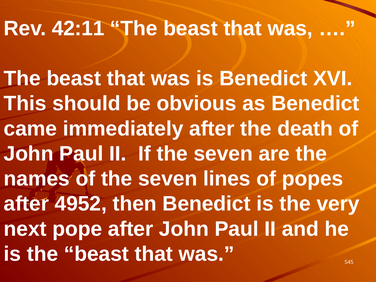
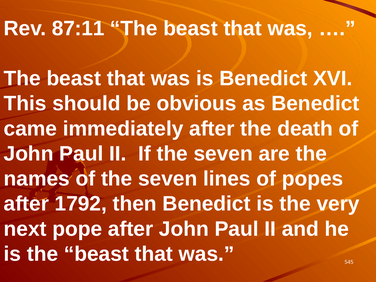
42:11: 42:11 -> 87:11
4952: 4952 -> 1792
